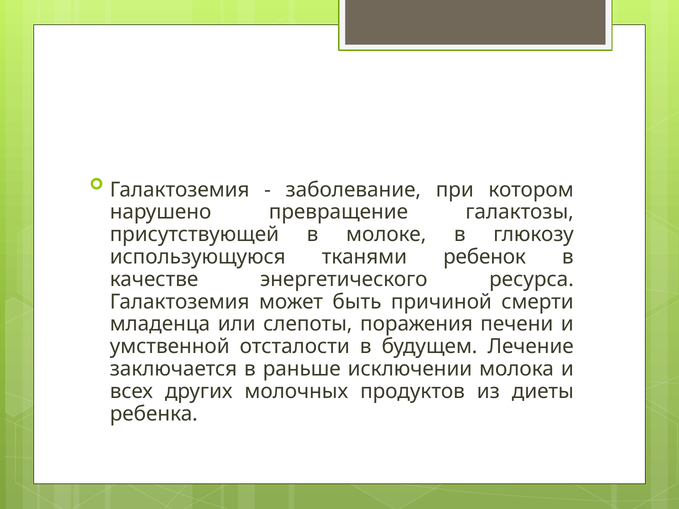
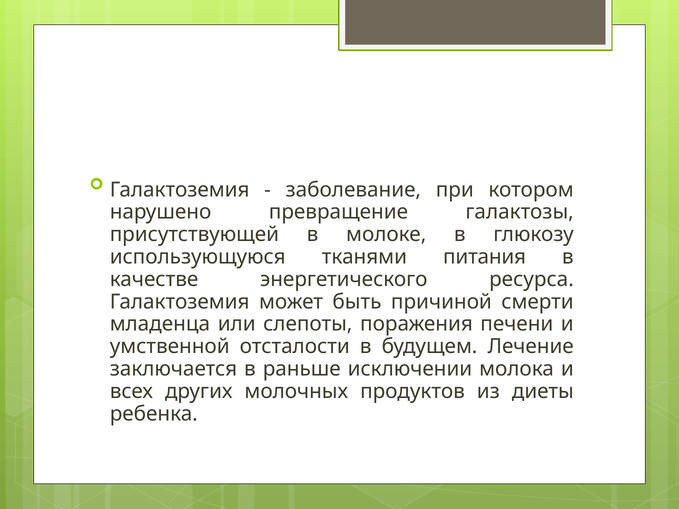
ребенок: ребенок -> питания
